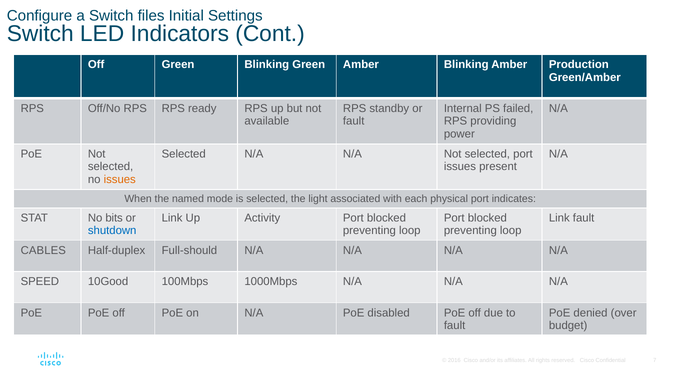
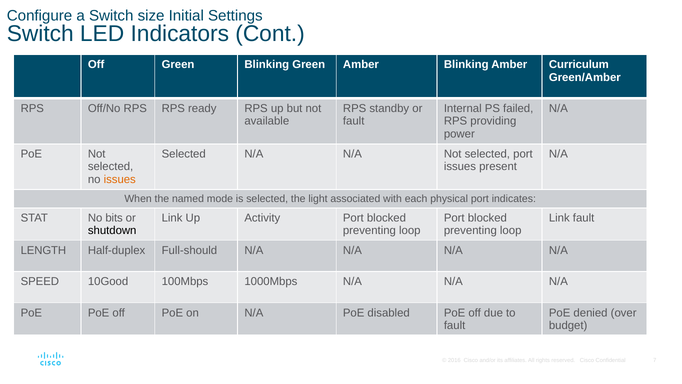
files: files -> size
Production: Production -> Curriculum
shutdown colour: blue -> black
CABLES: CABLES -> LENGTH
